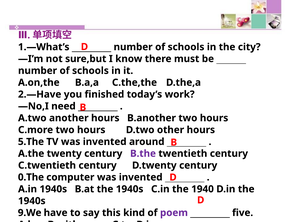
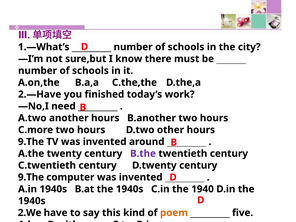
5.The at (31, 142): 5.The -> 9.The
0.The at (31, 177): 0.The -> 9.The
9.We: 9.We -> 2.We
poem colour: purple -> orange
